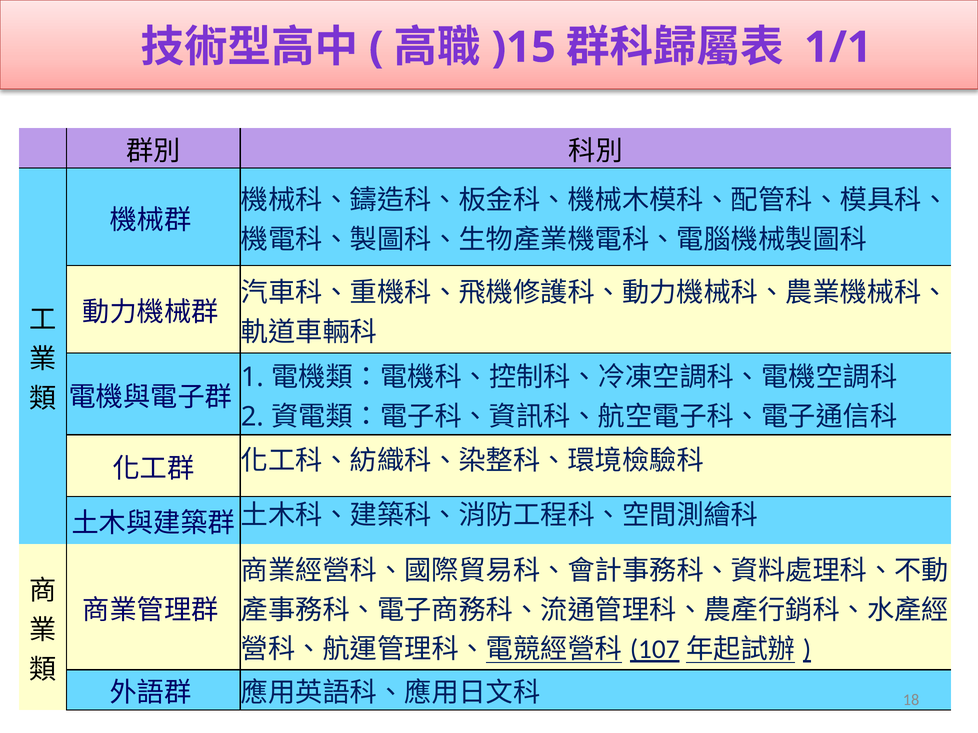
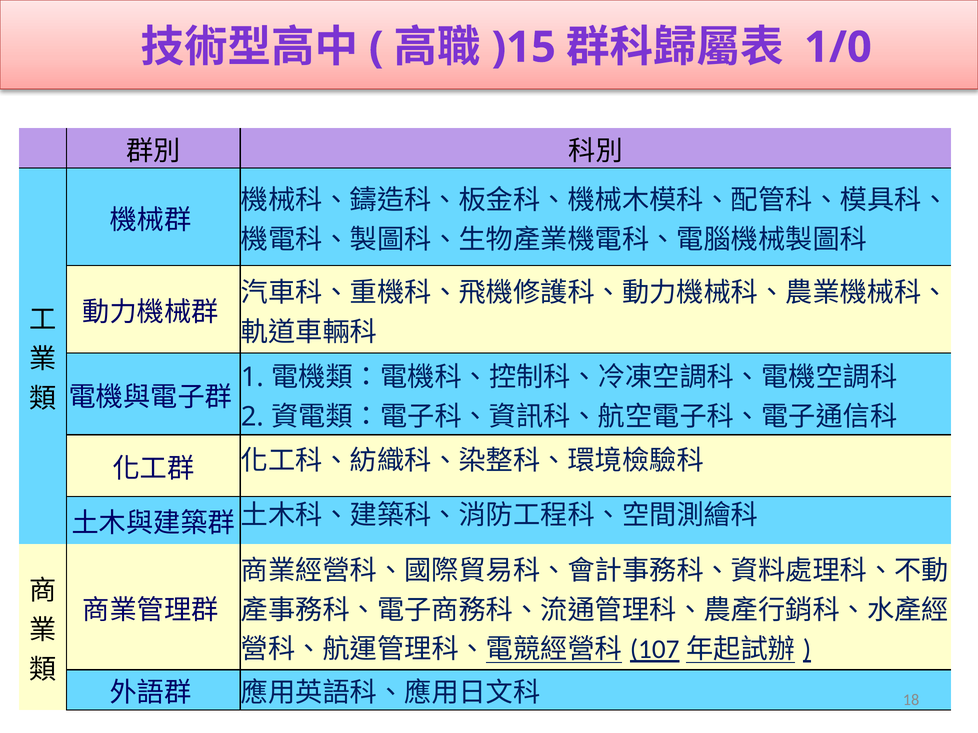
1/1: 1/1 -> 1/0
